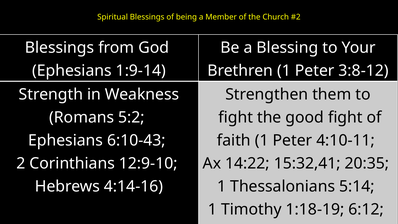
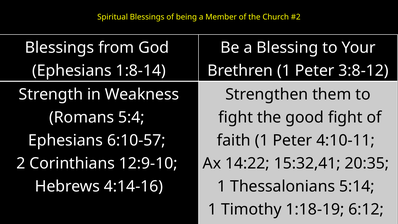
1:9-14: 1:9-14 -> 1:8-14
5:2: 5:2 -> 5:4
6:10-43: 6:10-43 -> 6:10-57
